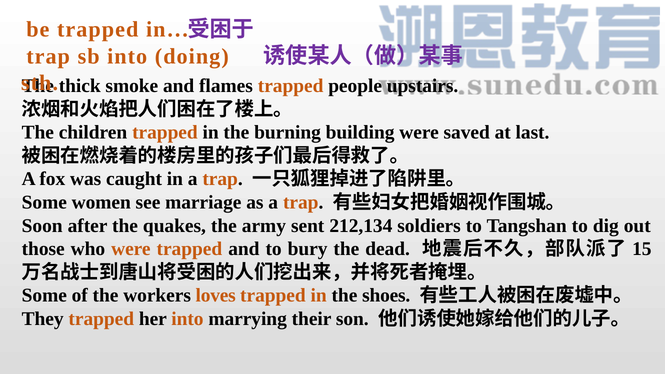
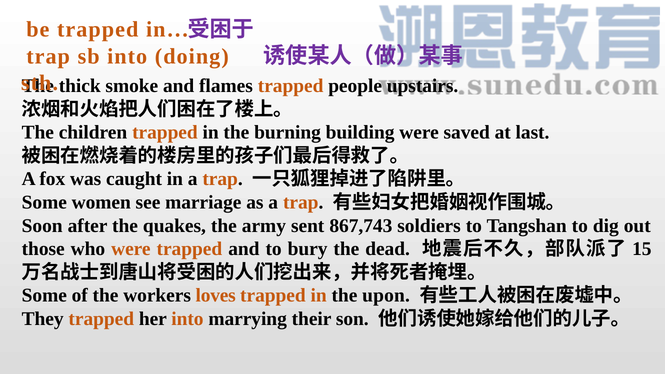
212,134: 212,134 -> 867,743
shoes: shoes -> upon
